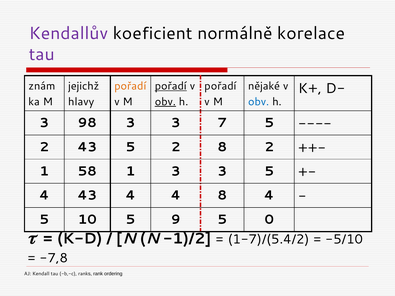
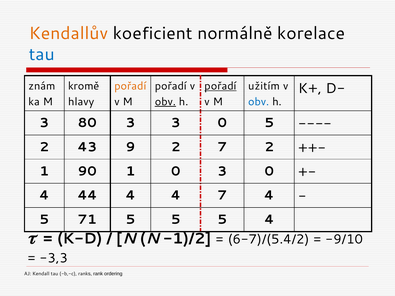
Kendallův colour: purple -> orange
tau at (42, 54) colour: purple -> blue
jejichž: jejichž -> kromě
pořadí at (171, 86) underline: present -> none
pořadí at (221, 86) underline: none -> present
nějaké: nějaké -> užitím
98: 98 -> 80
3 3 7: 7 -> 0
43 5: 5 -> 9
2 8: 8 -> 7
58: 58 -> 90
1 3: 3 -> 0
5 at (269, 171): 5 -> 0
4 43: 43 -> 44
4 8: 8 -> 7
10: 10 -> 71
9 at (176, 220): 9 -> 5
5 0: 0 -> 4
1-7)/(5.4/2: 1-7)/(5.4/2 -> 6-7)/(5.4/2
-5/10: -5/10 -> -9/10
-7,8: -7,8 -> -3,3
